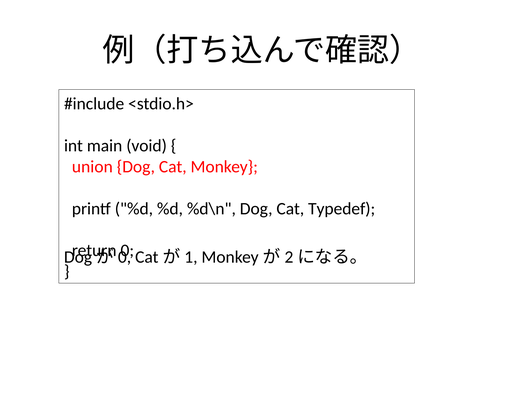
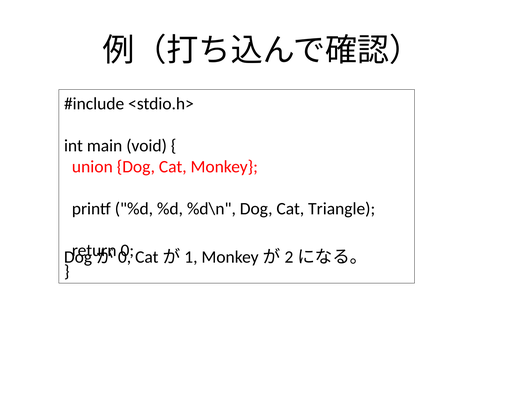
Typedef: Typedef -> Triangle
